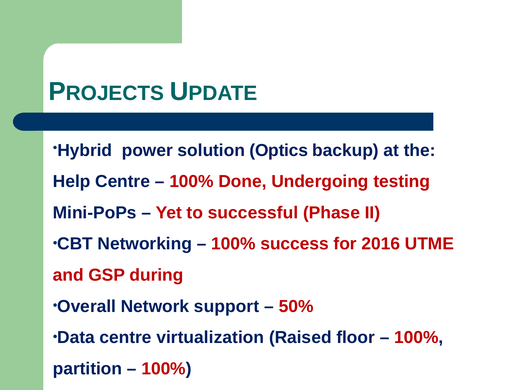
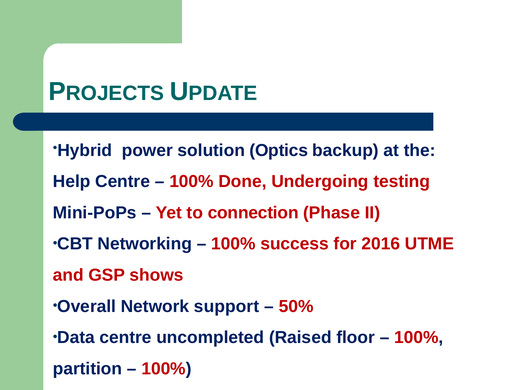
successful: successful -> connection
during: during -> shows
virtualization: virtualization -> uncompleted
